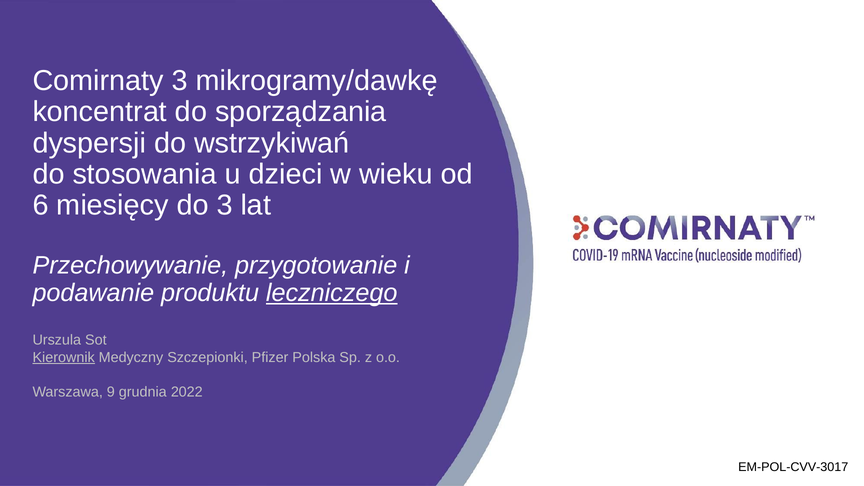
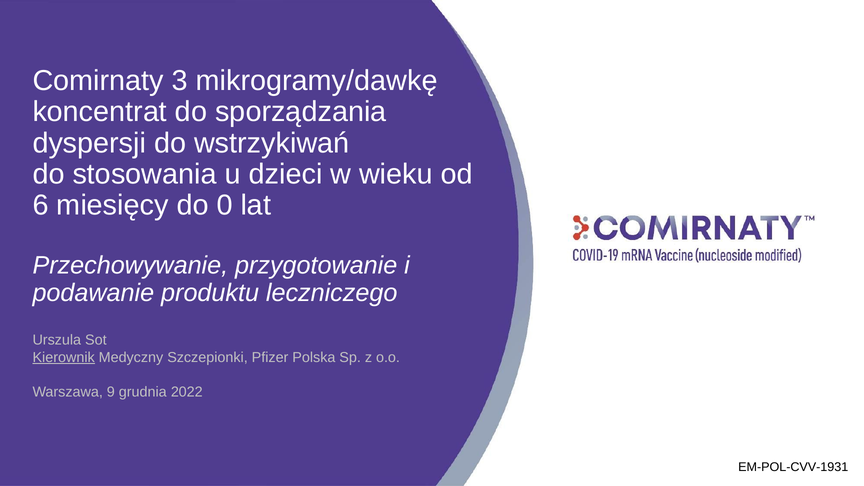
do 3: 3 -> 0
leczniczego underline: present -> none
EM-POL-CVV-3017: EM-POL-CVV-3017 -> EM-POL-CVV-1931
